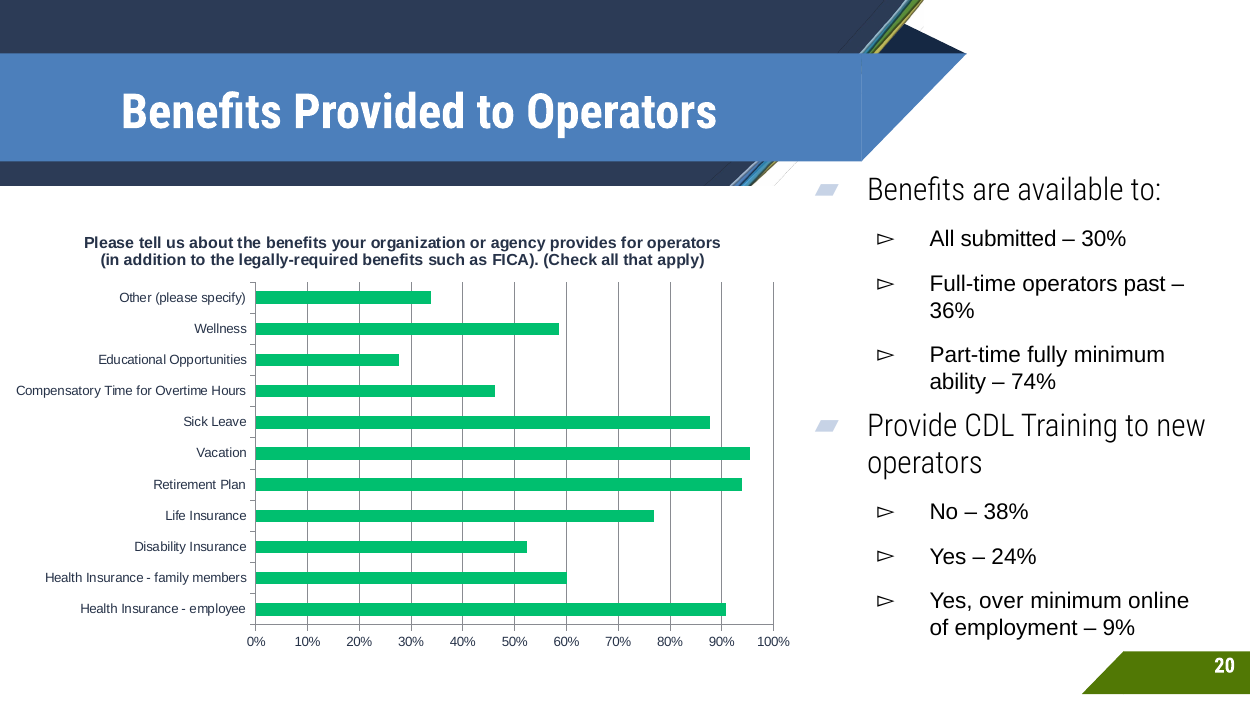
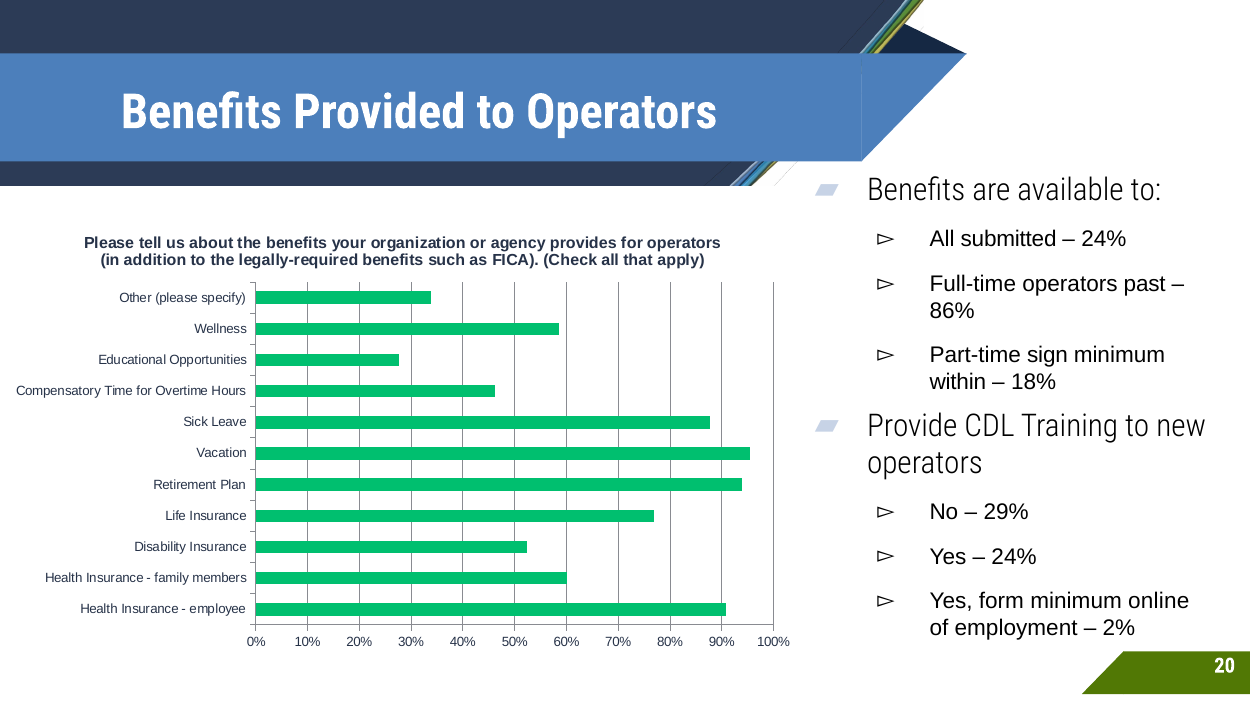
30% at (1104, 239): 30% -> 24%
36%: 36% -> 86%
fully: fully -> sign
ability: ability -> within
74%: 74% -> 18%
38%: 38% -> 29%
over: over -> form
9%: 9% -> 2%
